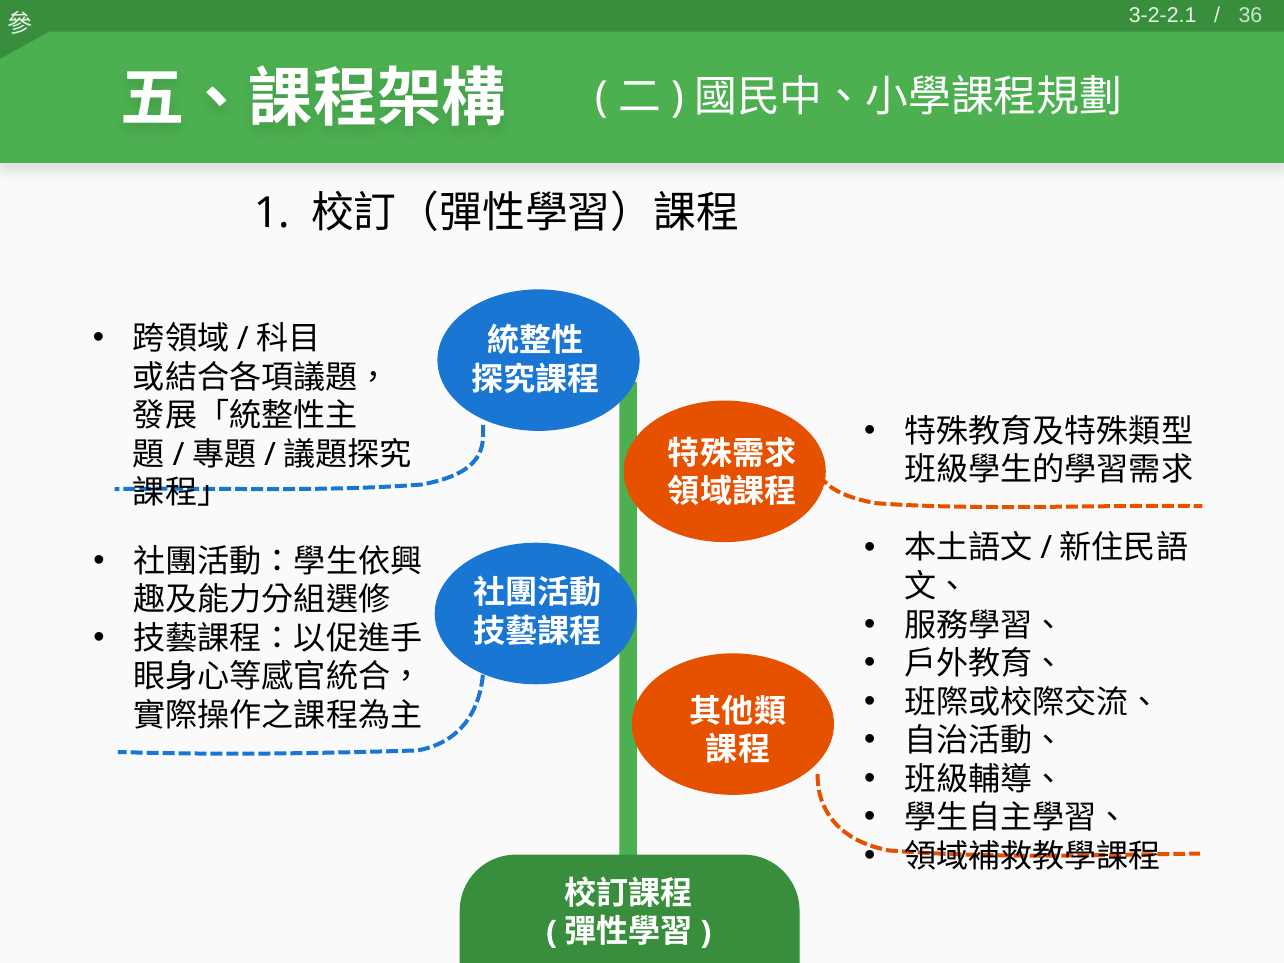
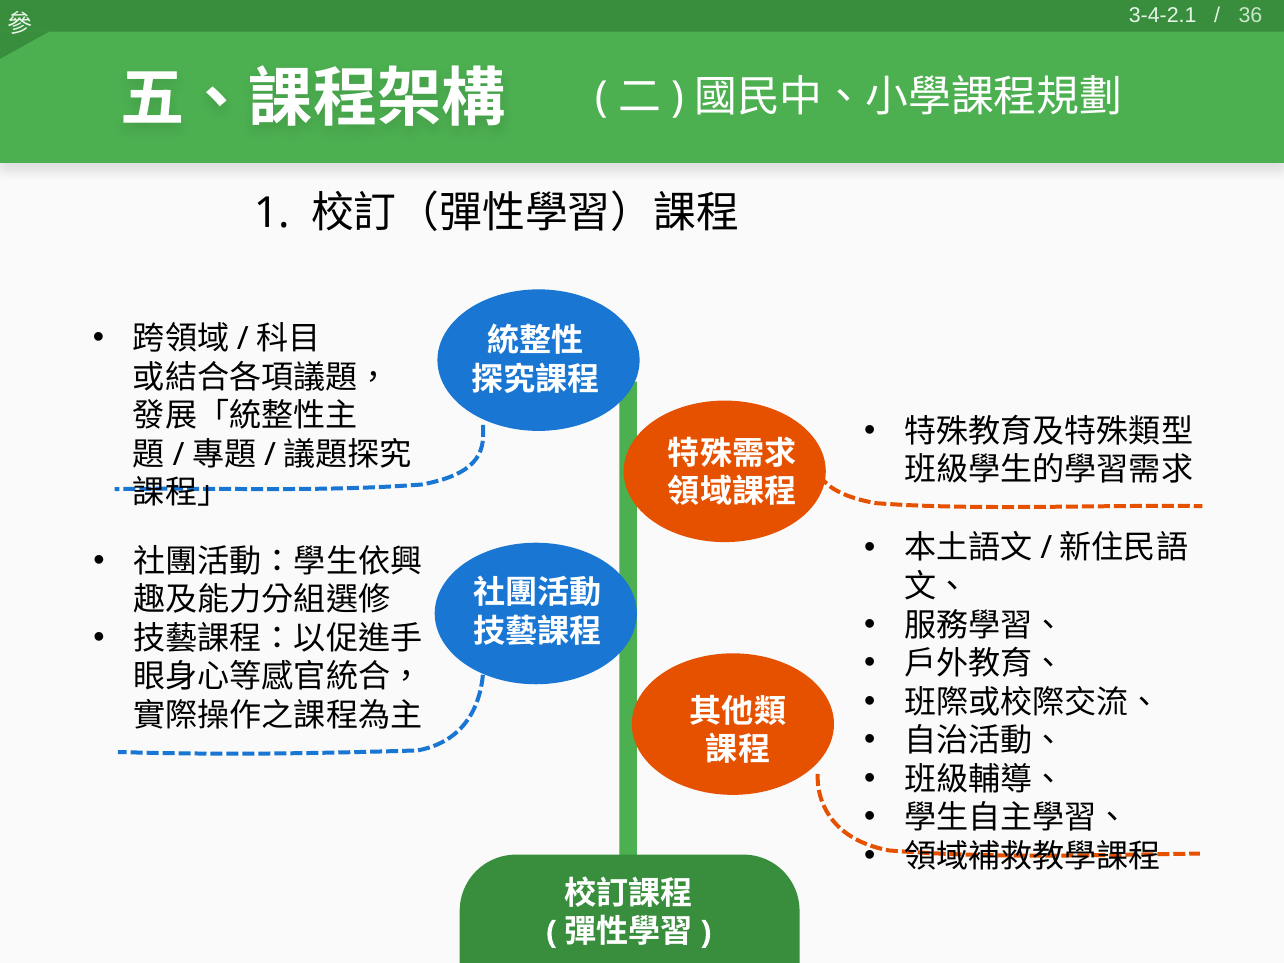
3-2-2.1: 3-2-2.1 -> 3-4-2.1
